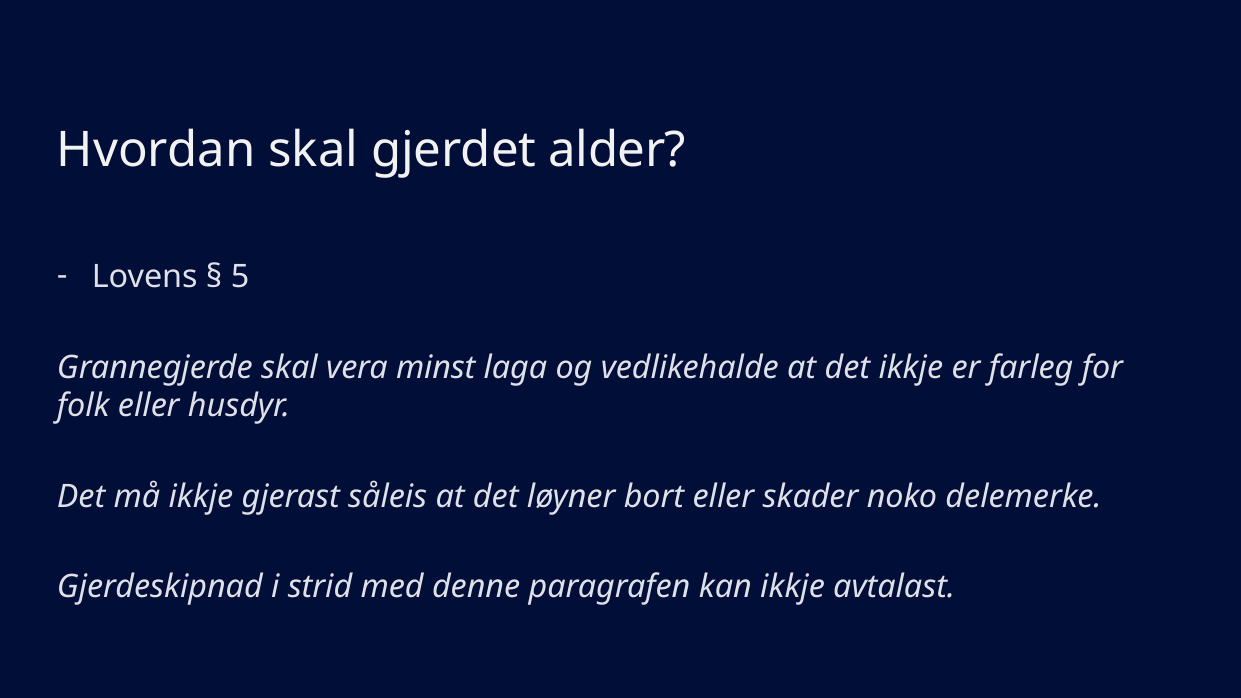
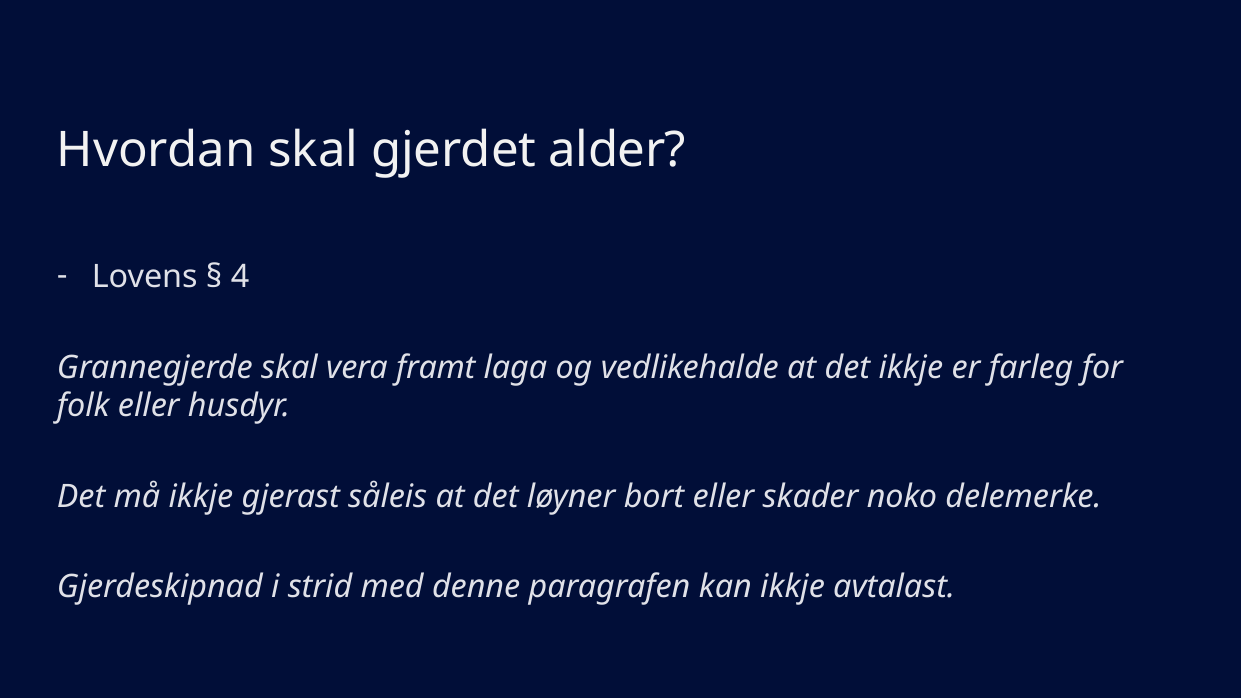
5: 5 -> 4
minst: minst -> framt
